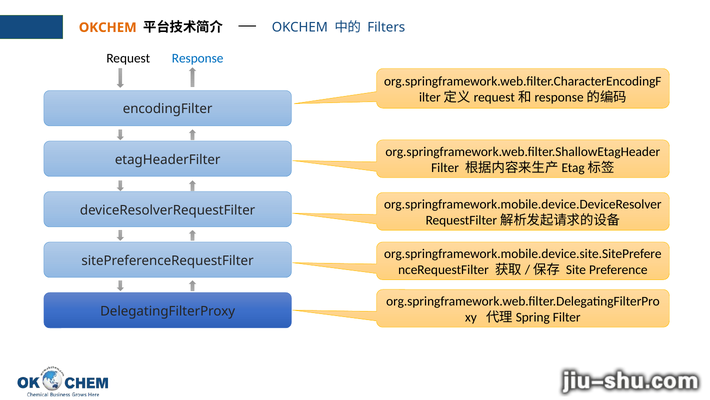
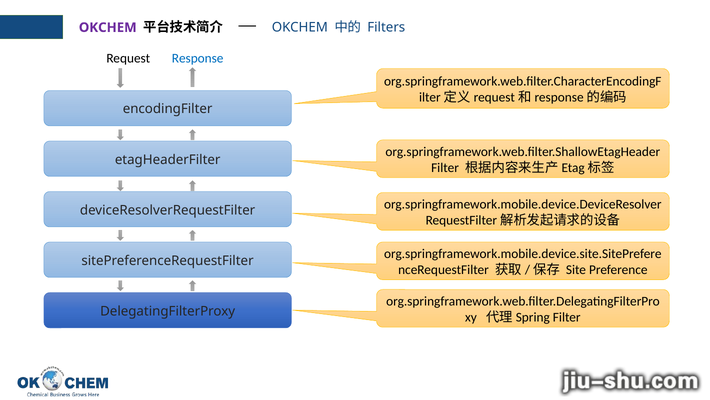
OKCHEM at (108, 27) colour: orange -> purple
